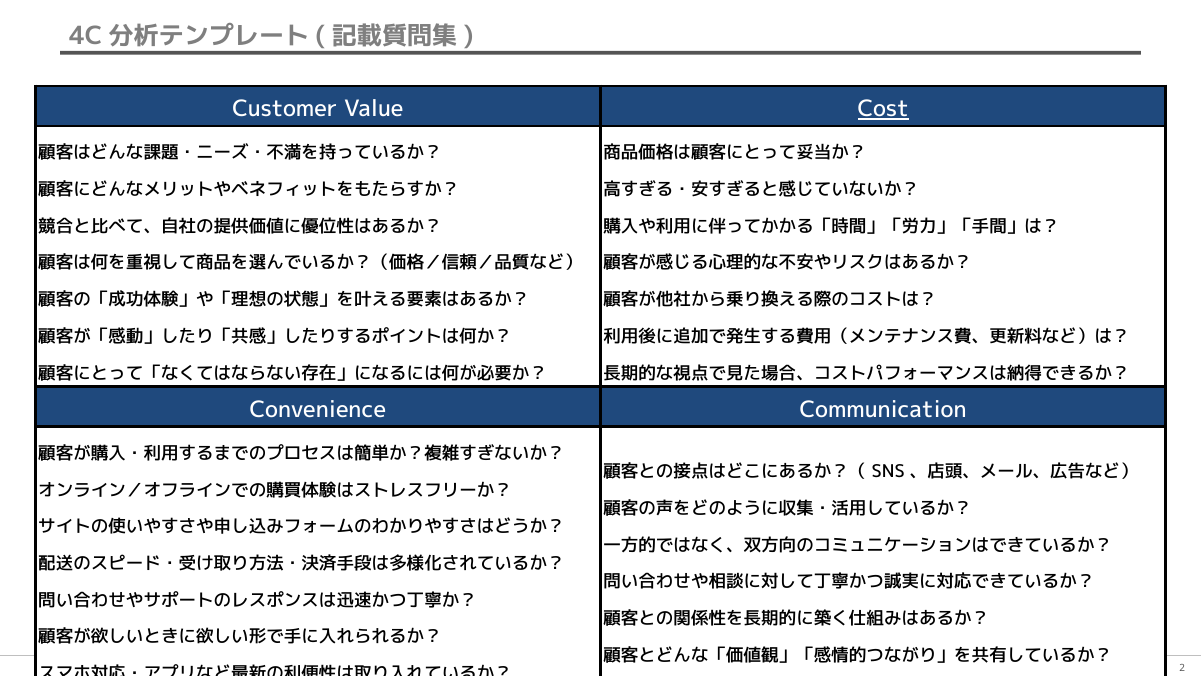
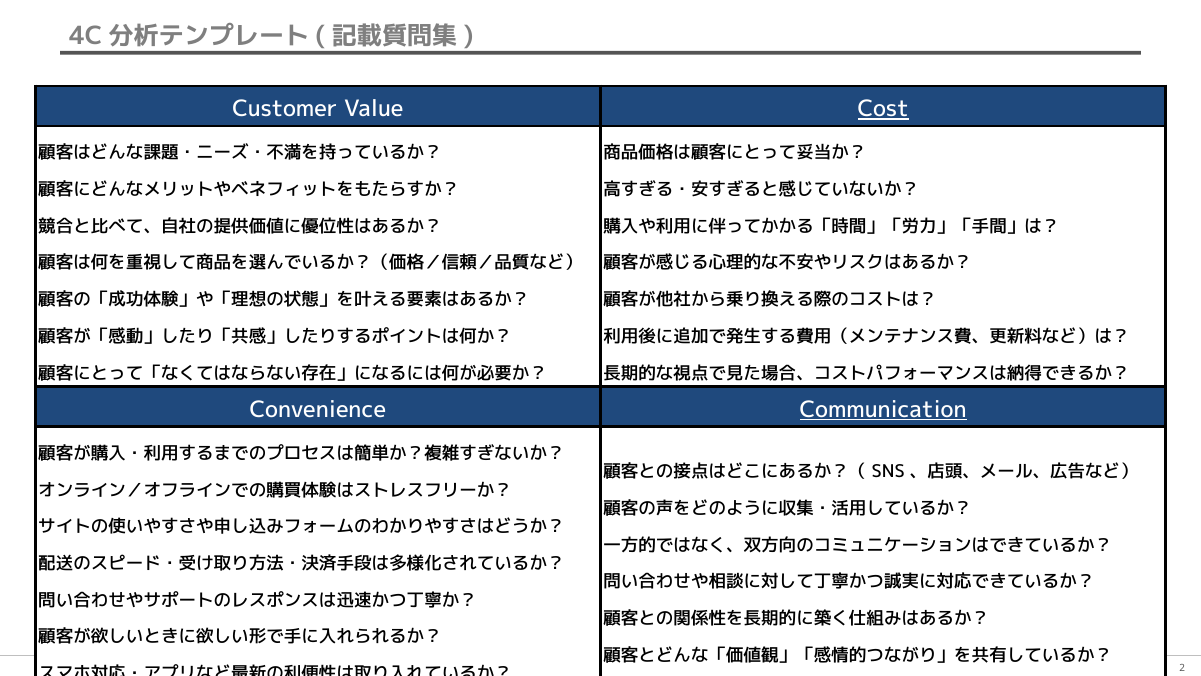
Communication underline: none -> present
